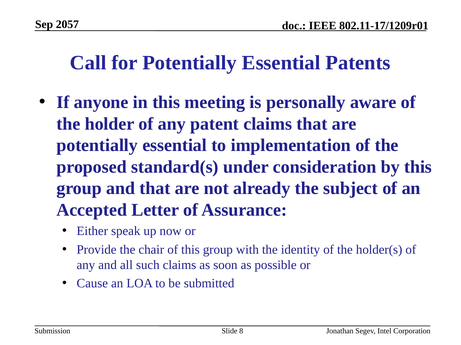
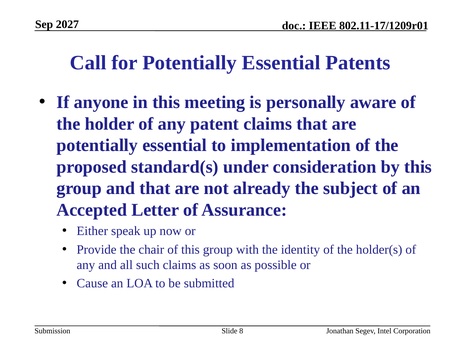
2057: 2057 -> 2027
